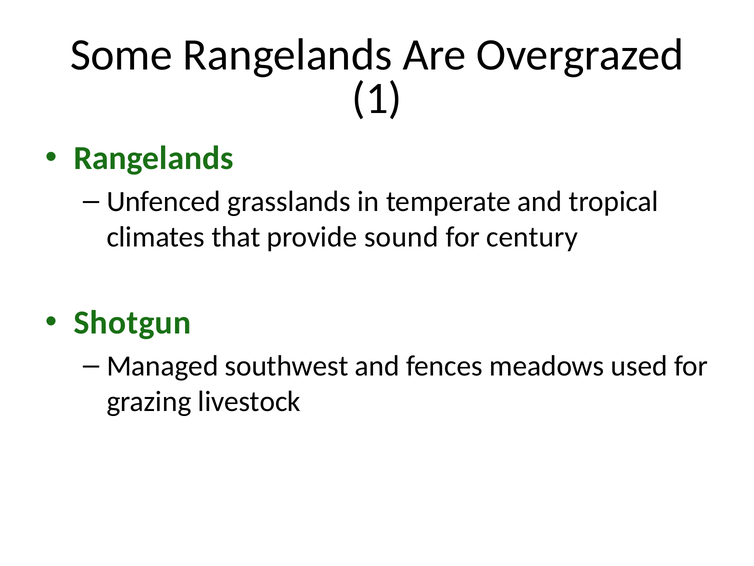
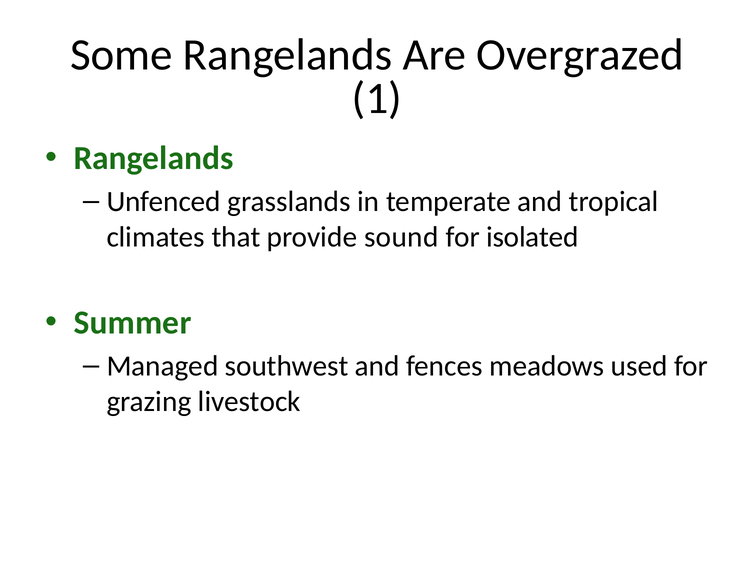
century: century -> isolated
Shotgun: Shotgun -> Summer
